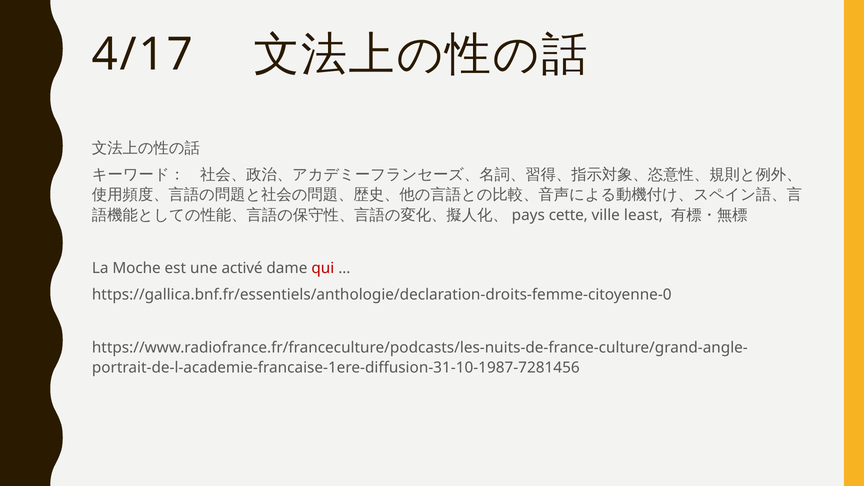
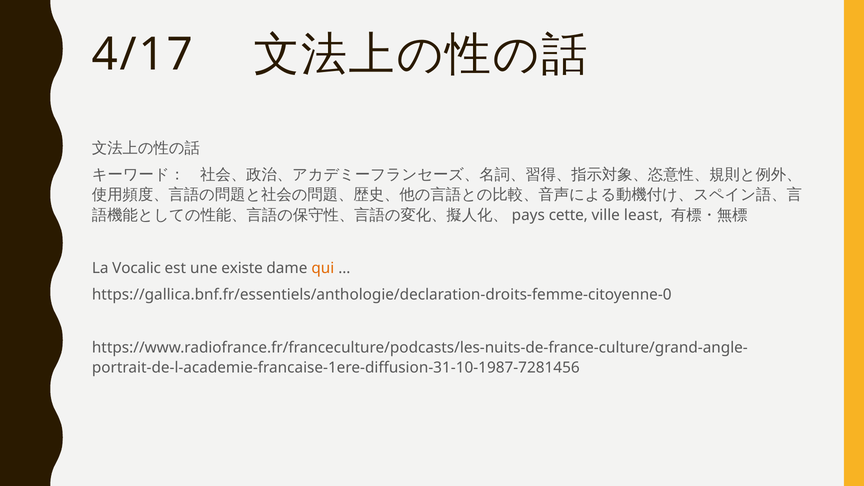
Moche: Moche -> Vocalic
activé: activé -> existe
qui colour: red -> orange
